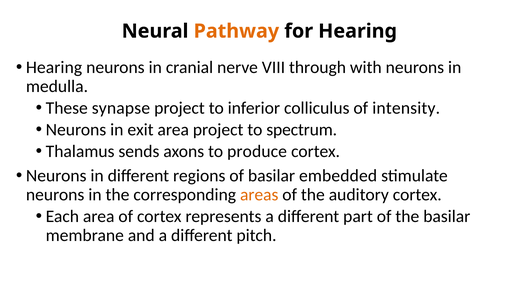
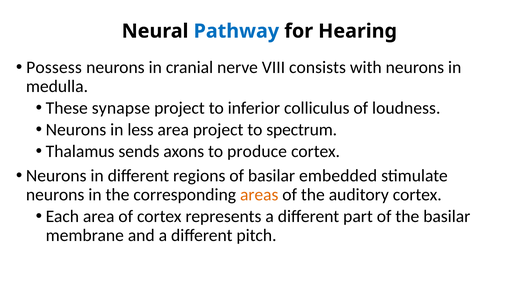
Pathway colour: orange -> blue
Hearing at (54, 67): Hearing -> Possess
through: through -> consists
intensity: intensity -> loudness
exit: exit -> less
